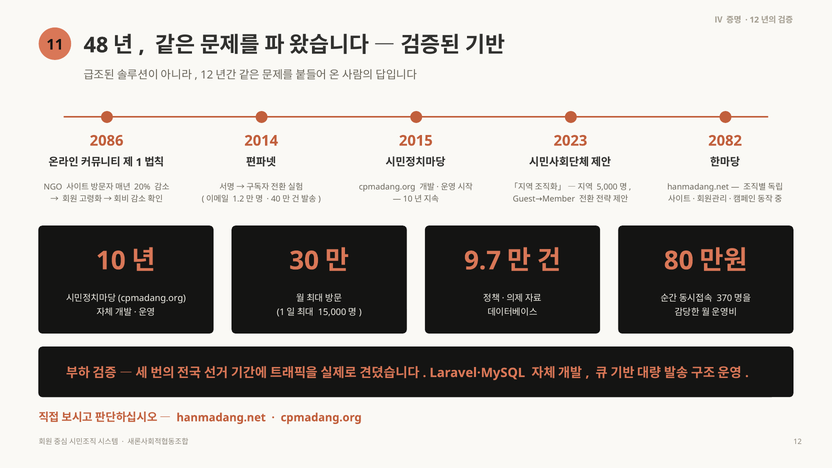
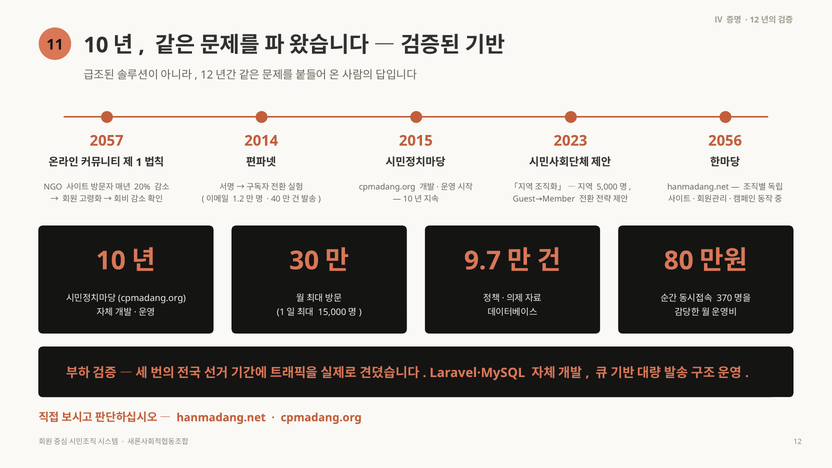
11 48: 48 -> 10
2086: 2086 -> 2057
2082: 2082 -> 2056
